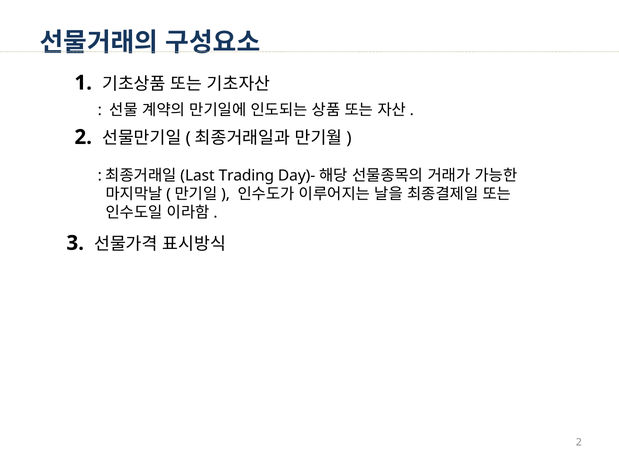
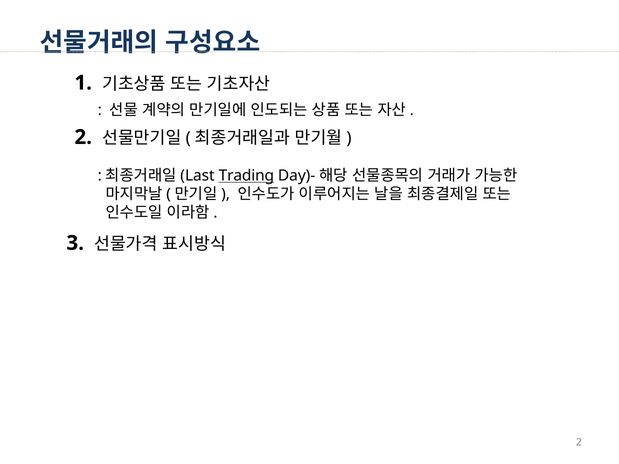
Trading underline: none -> present
